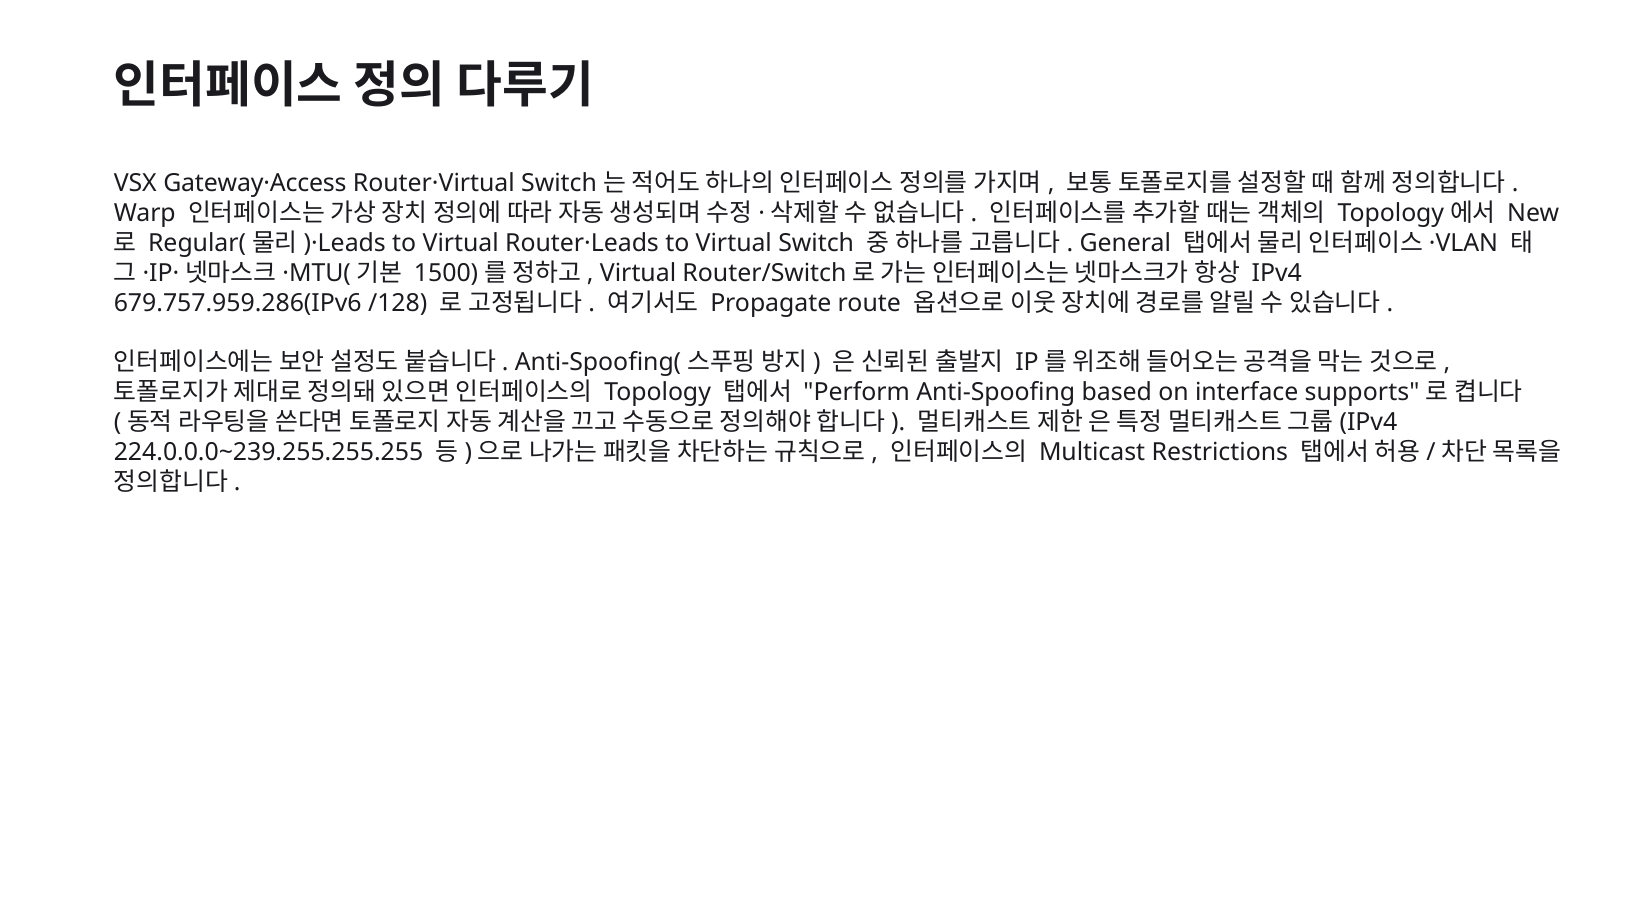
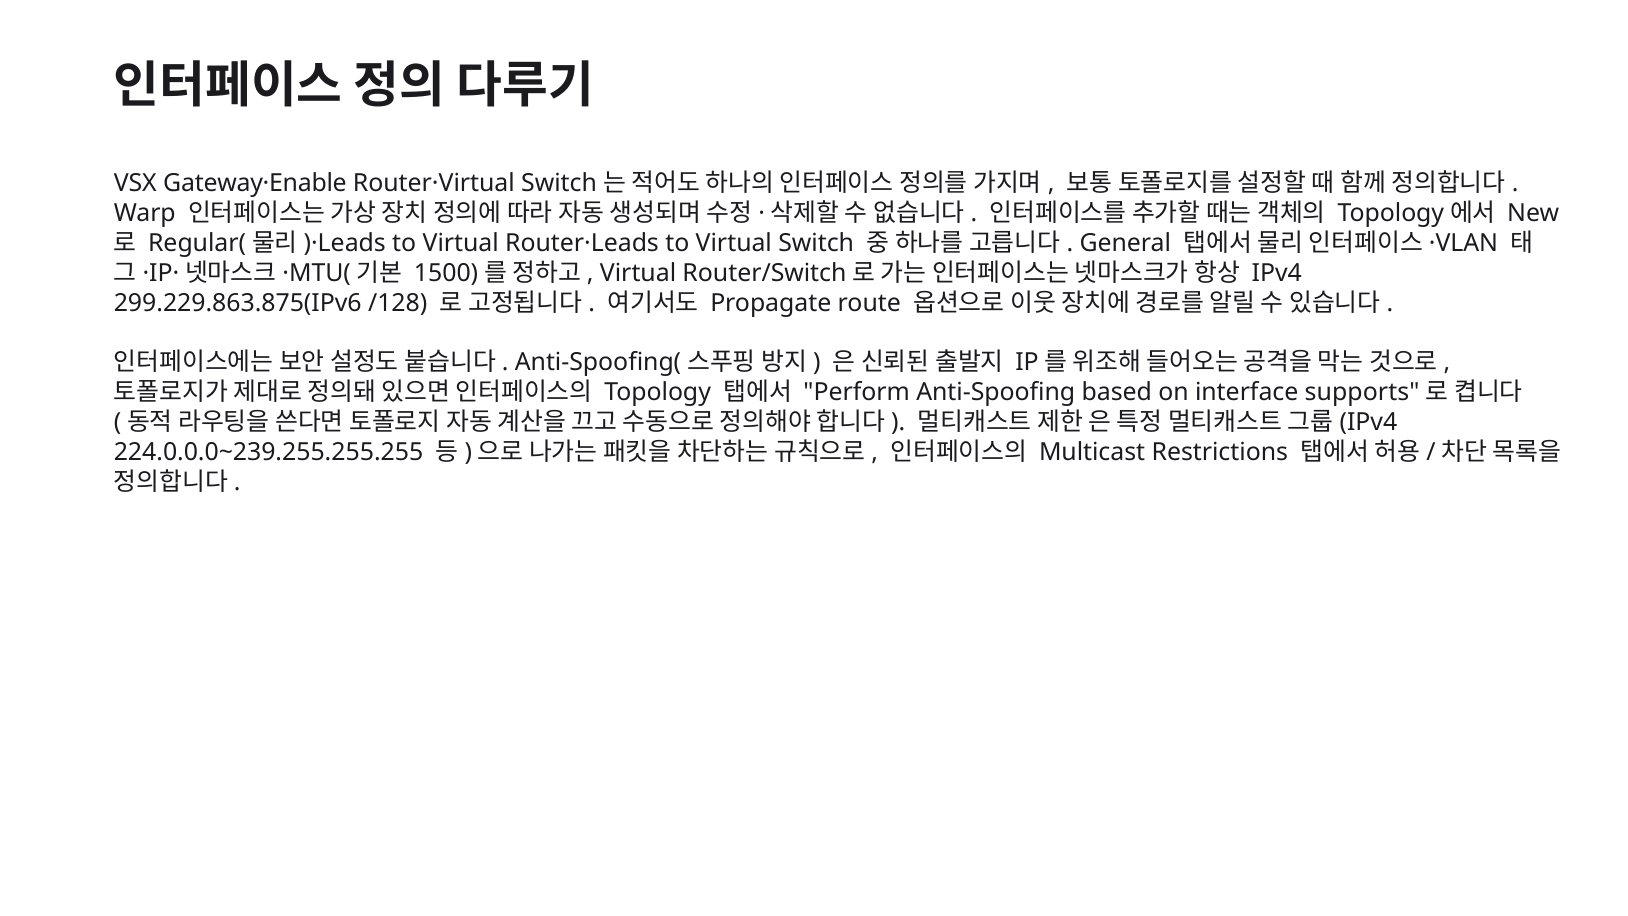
Gateway·Access: Gateway·Access -> Gateway·Enable
679.757.959.286(IPv6: 679.757.959.286(IPv6 -> 299.229.863.875(IPv6
